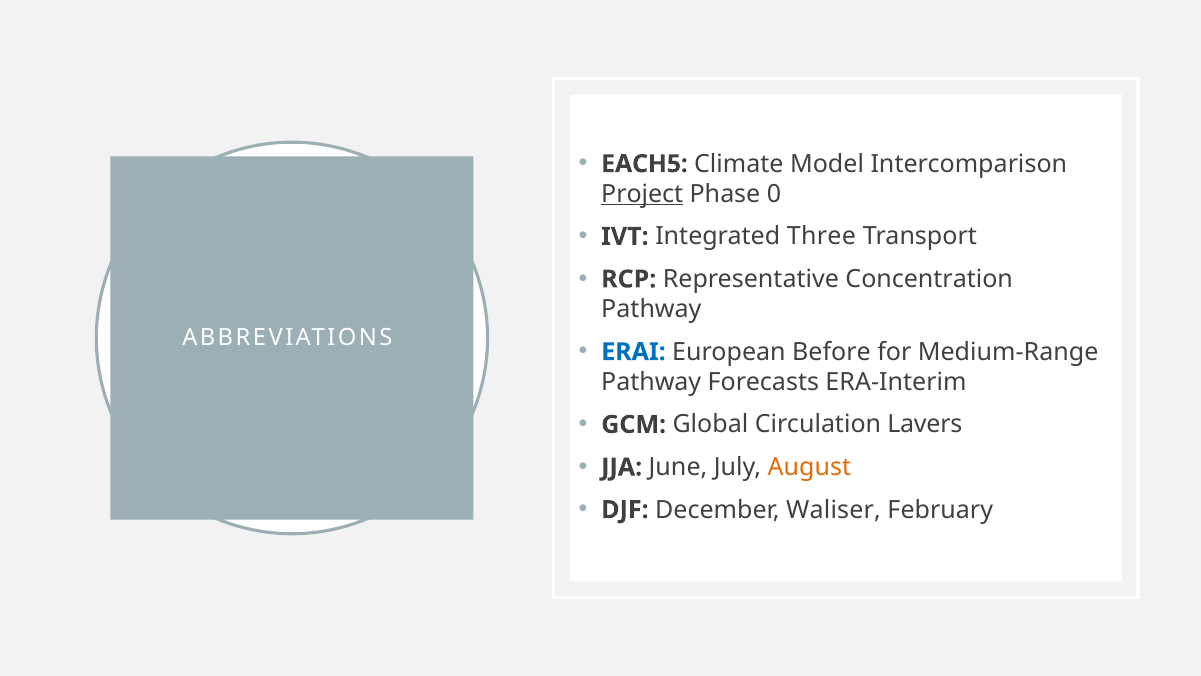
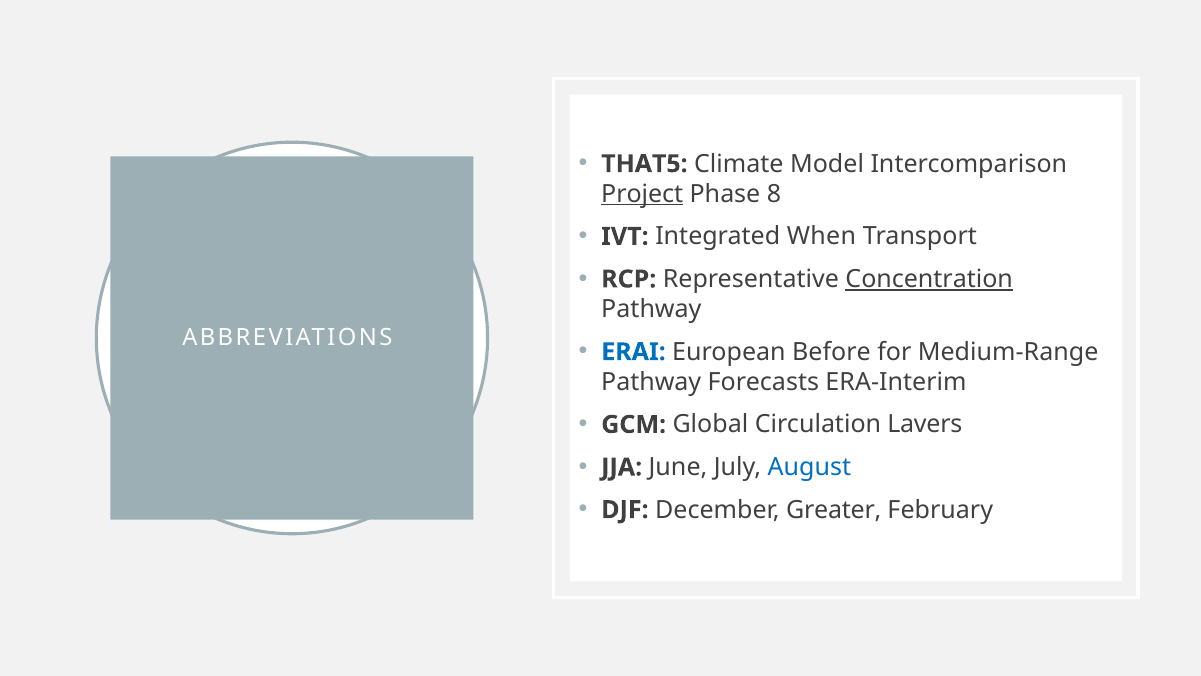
EACH5: EACH5 -> THAT5
0: 0 -> 8
Three: Three -> When
Concentration underline: none -> present
August colour: orange -> blue
Waliser: Waliser -> Greater
